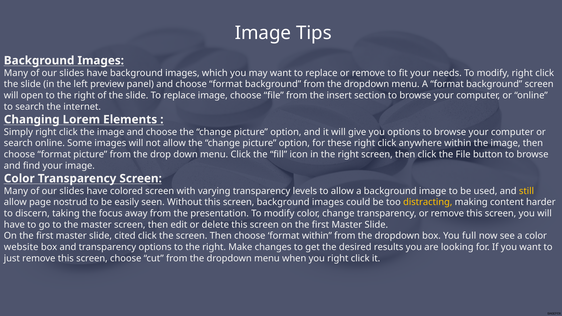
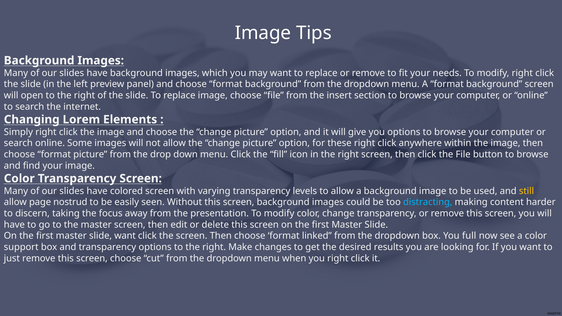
distracting colour: yellow -> light blue
slide cited: cited -> want
format within: within -> linked
website: website -> support
